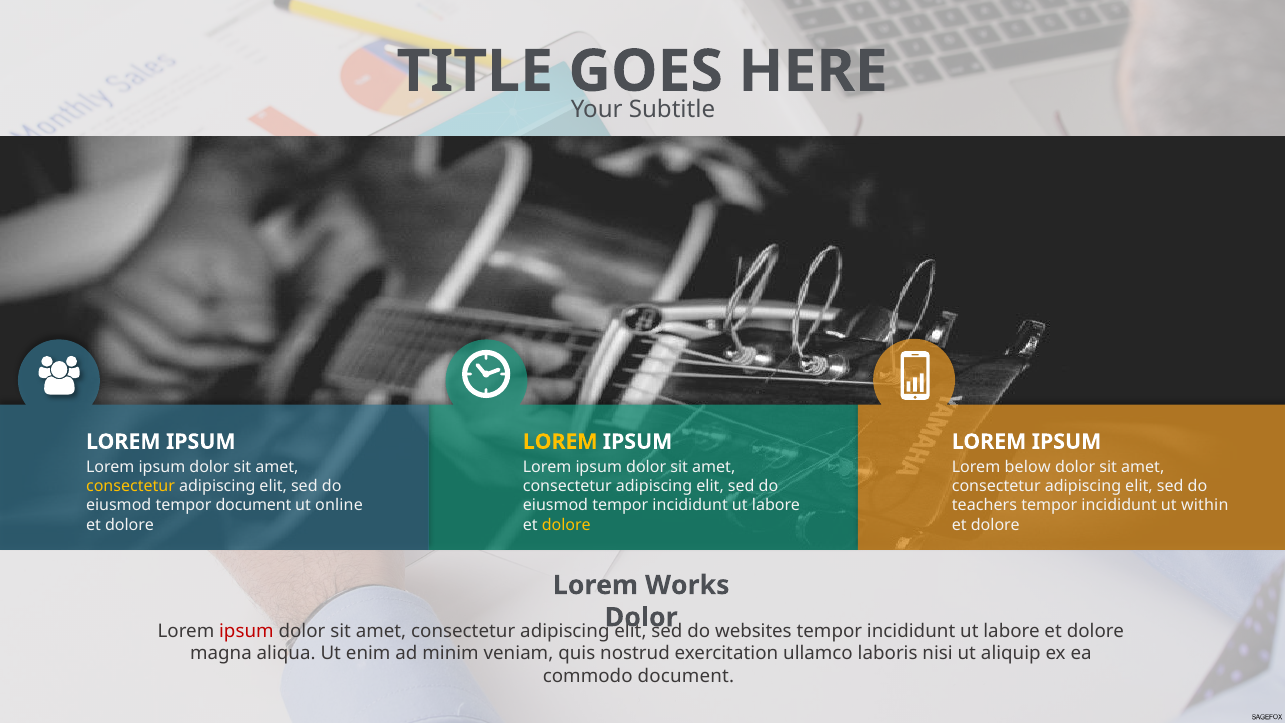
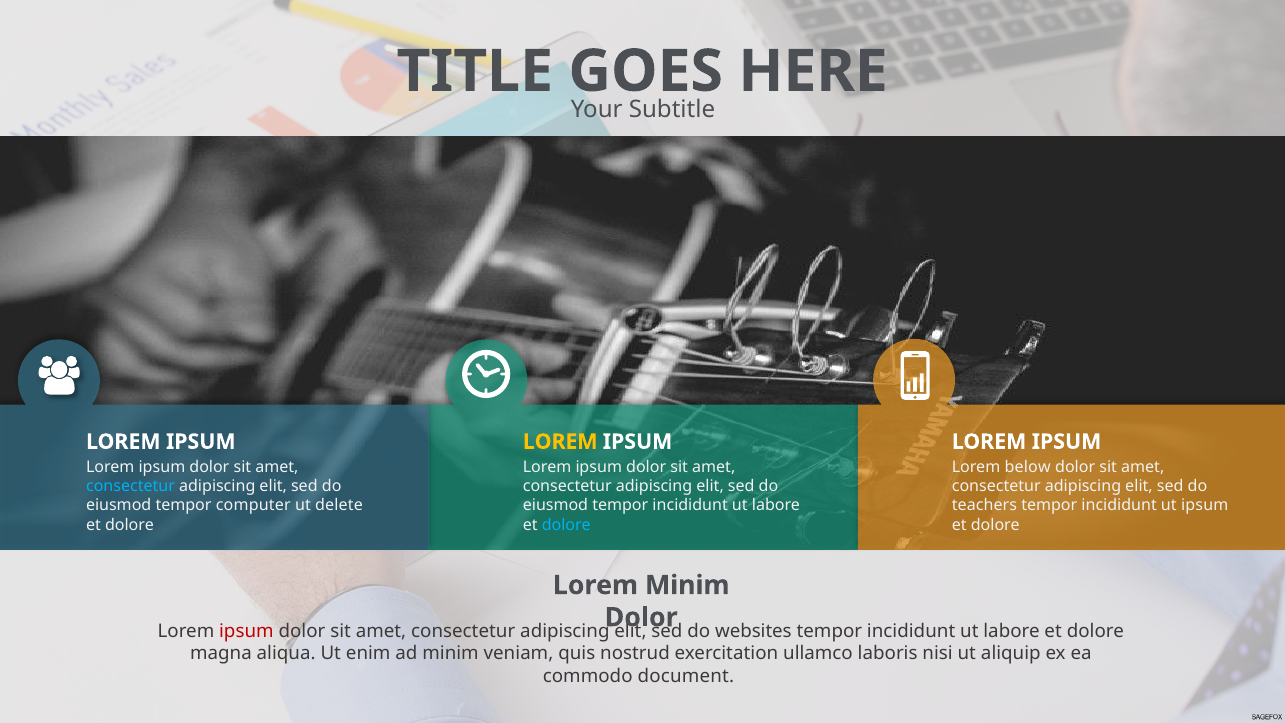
consectetur at (131, 486) colour: yellow -> light blue
tempor document: document -> computer
online: online -> delete
ut within: within -> ipsum
dolore at (566, 525) colour: yellow -> light blue
Lorem Works: Works -> Minim
